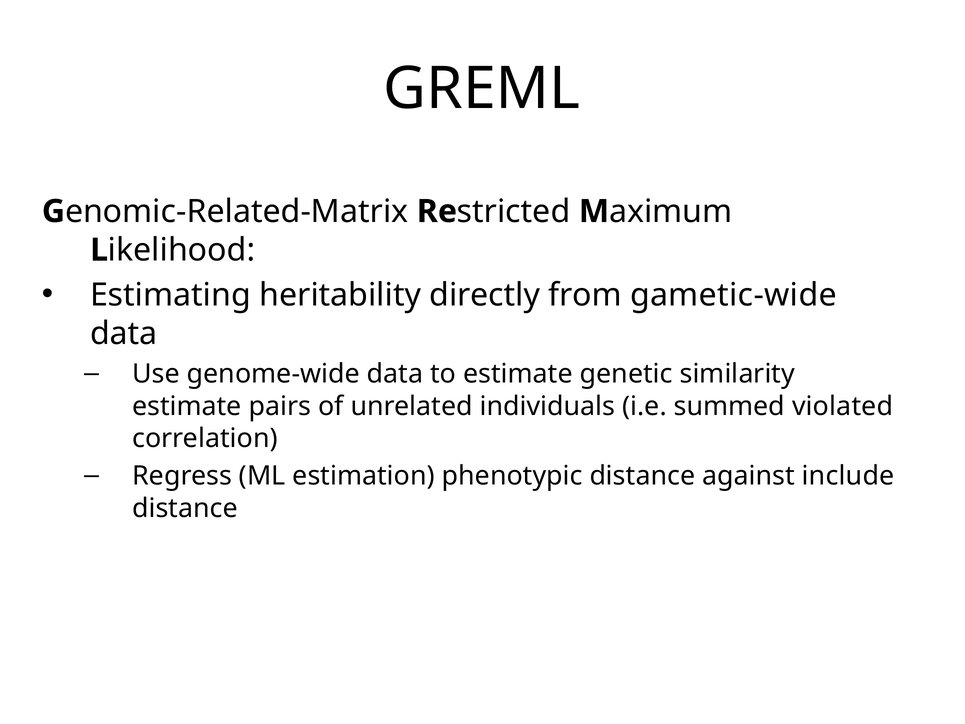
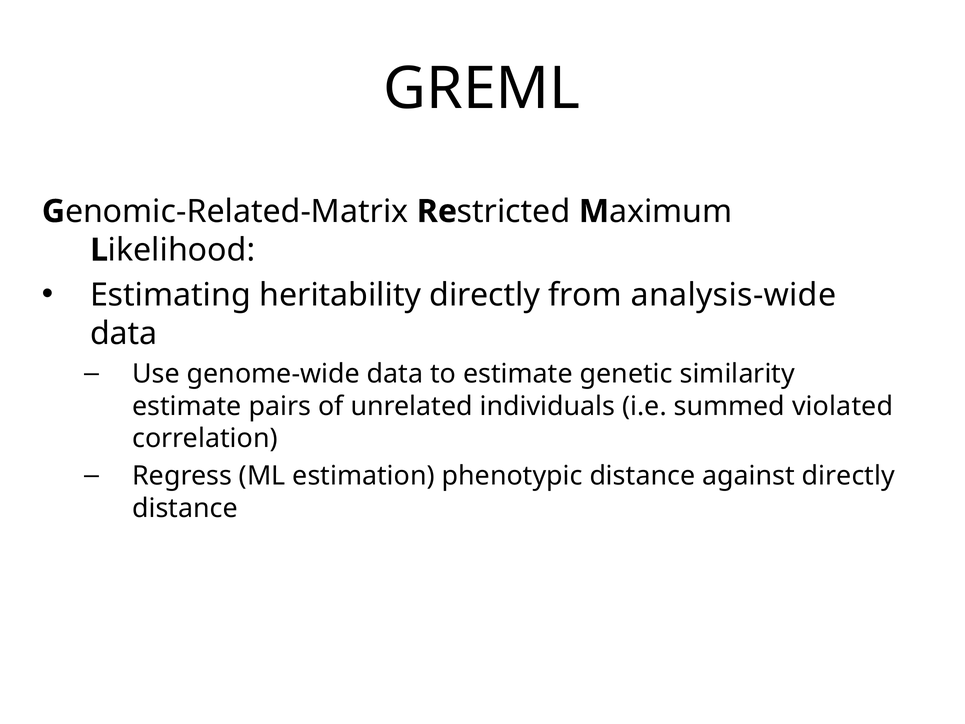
gametic-wide: gametic-wide -> analysis-wide
against include: include -> directly
